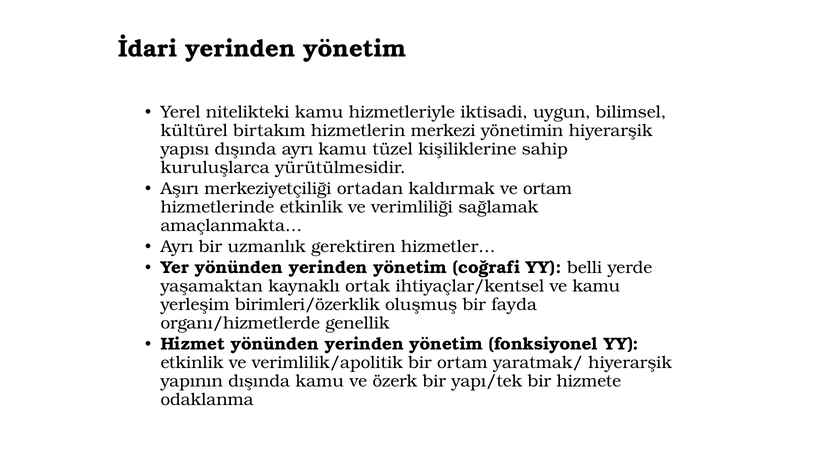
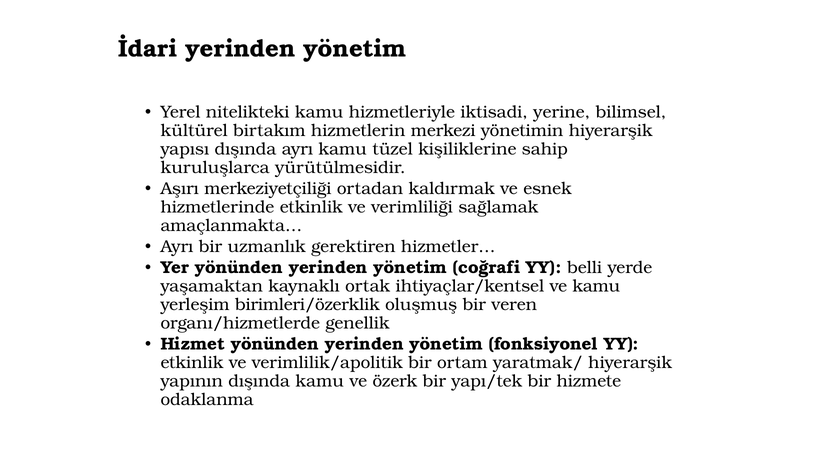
uygun: uygun -> yerine
ve ortam: ortam -> esnek
fayda: fayda -> veren
